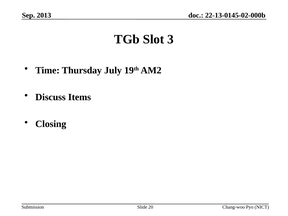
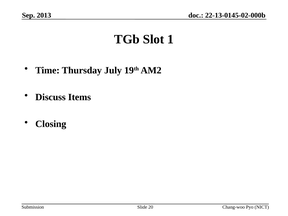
3: 3 -> 1
